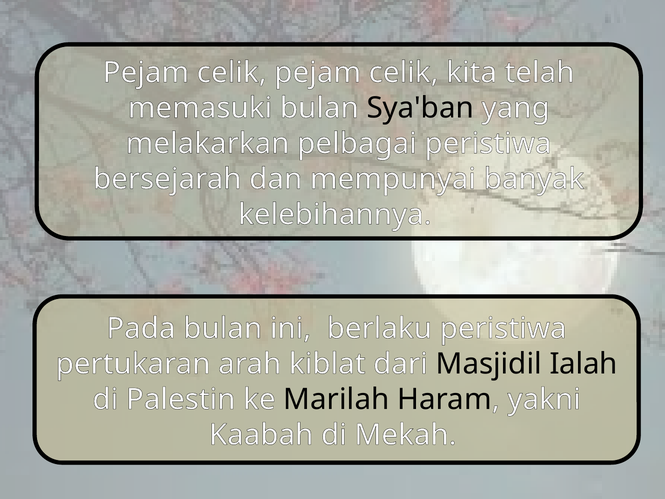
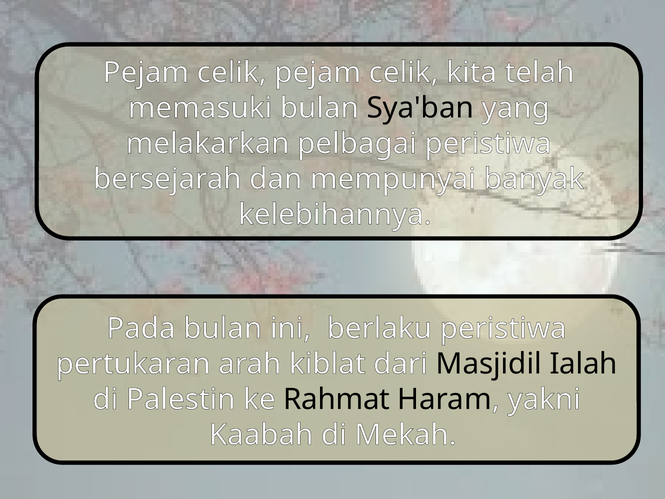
Marilah: Marilah -> Rahmat
